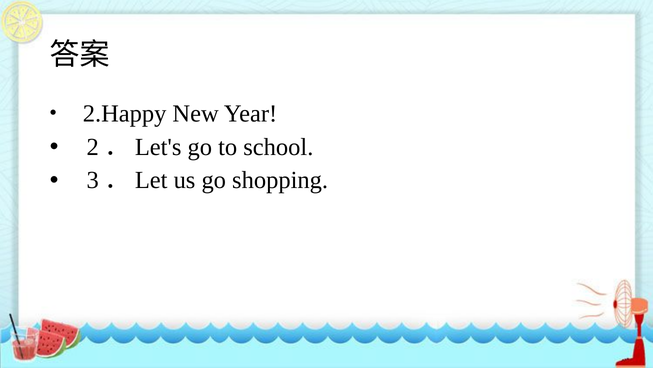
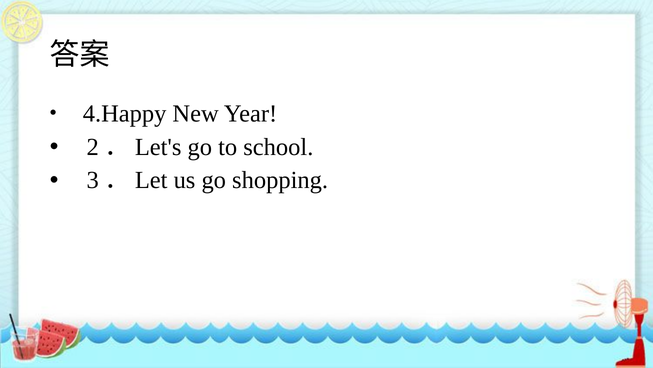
2.Happy: 2.Happy -> 4.Happy
